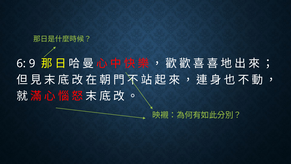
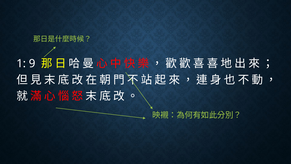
6: 6 -> 1
